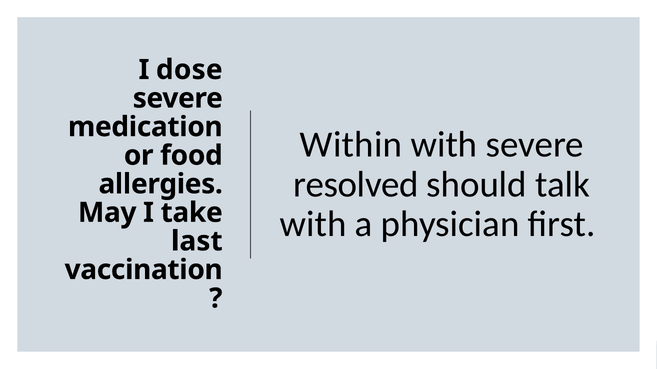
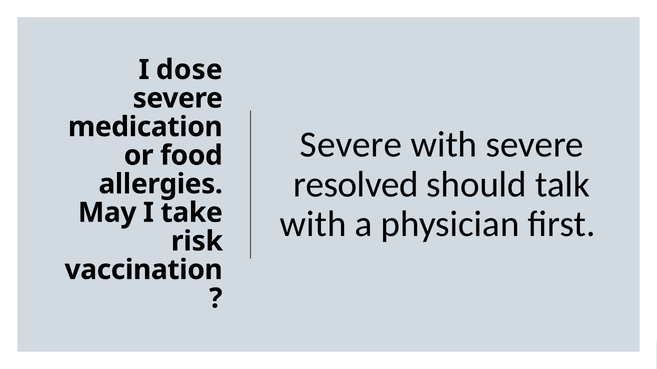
Within at (351, 145): Within -> Severe
last: last -> risk
